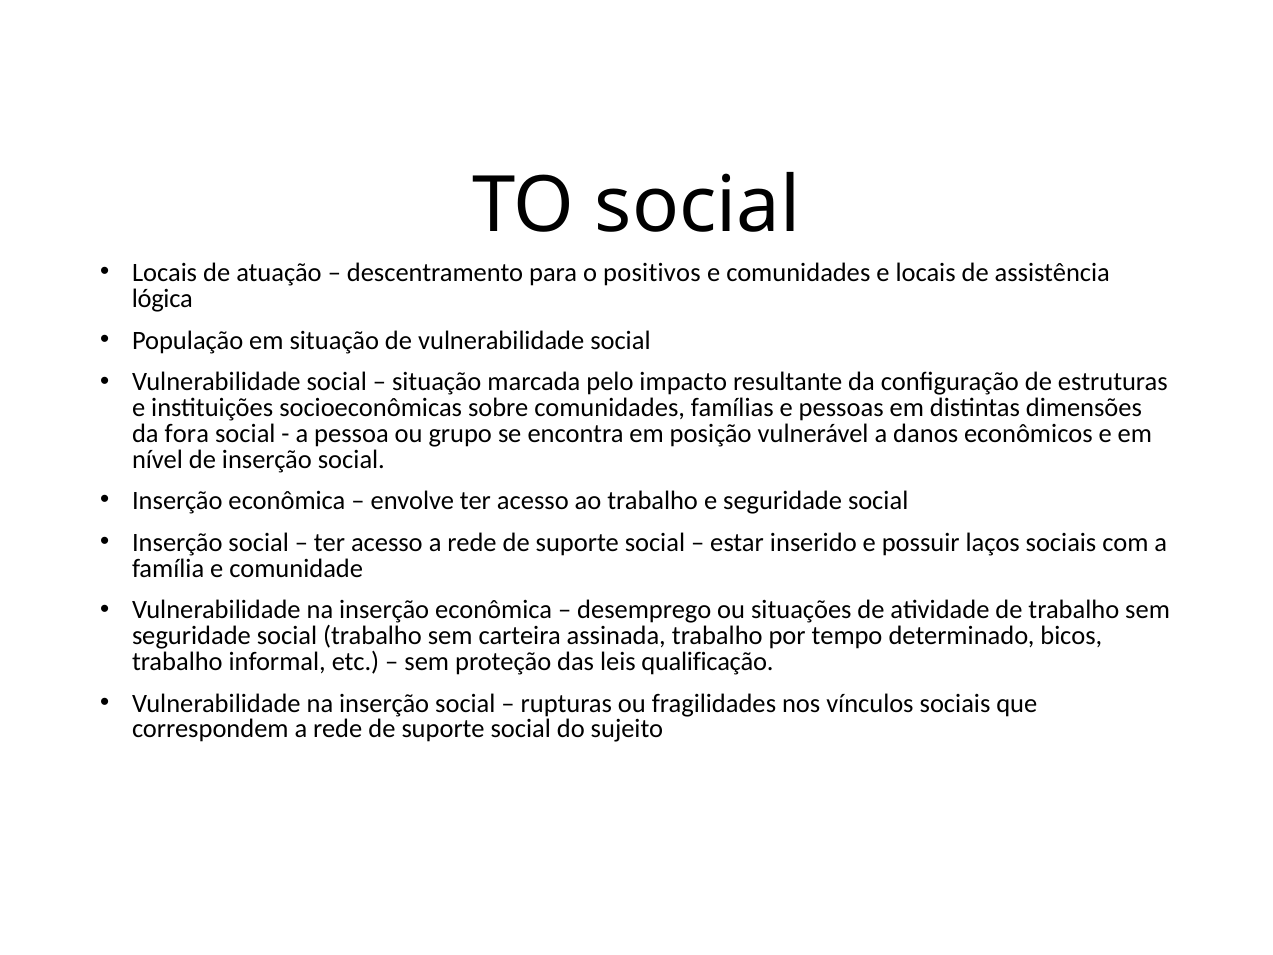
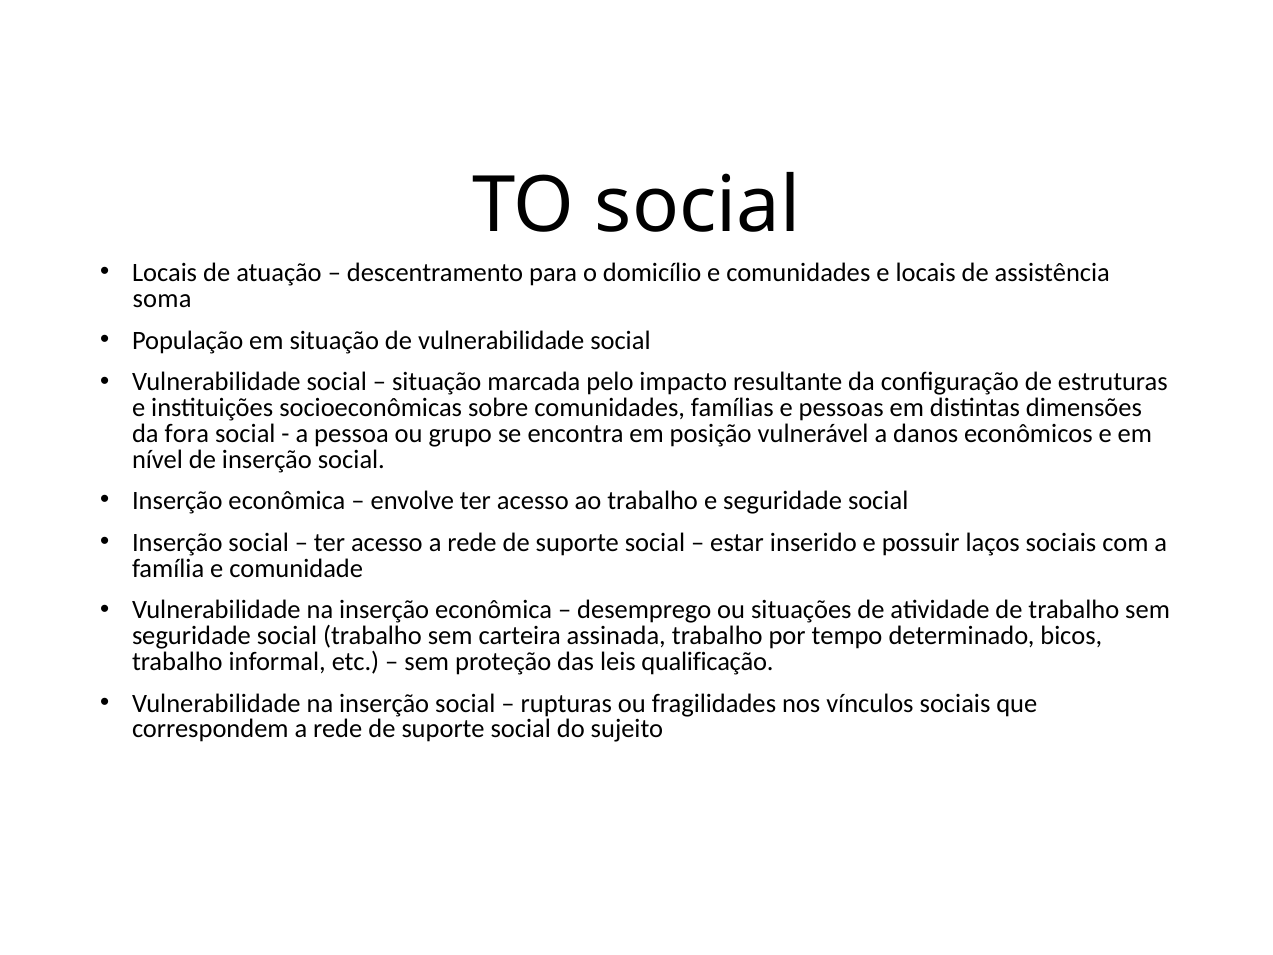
positivos: positivos -> domicílio
lógica: lógica -> soma
